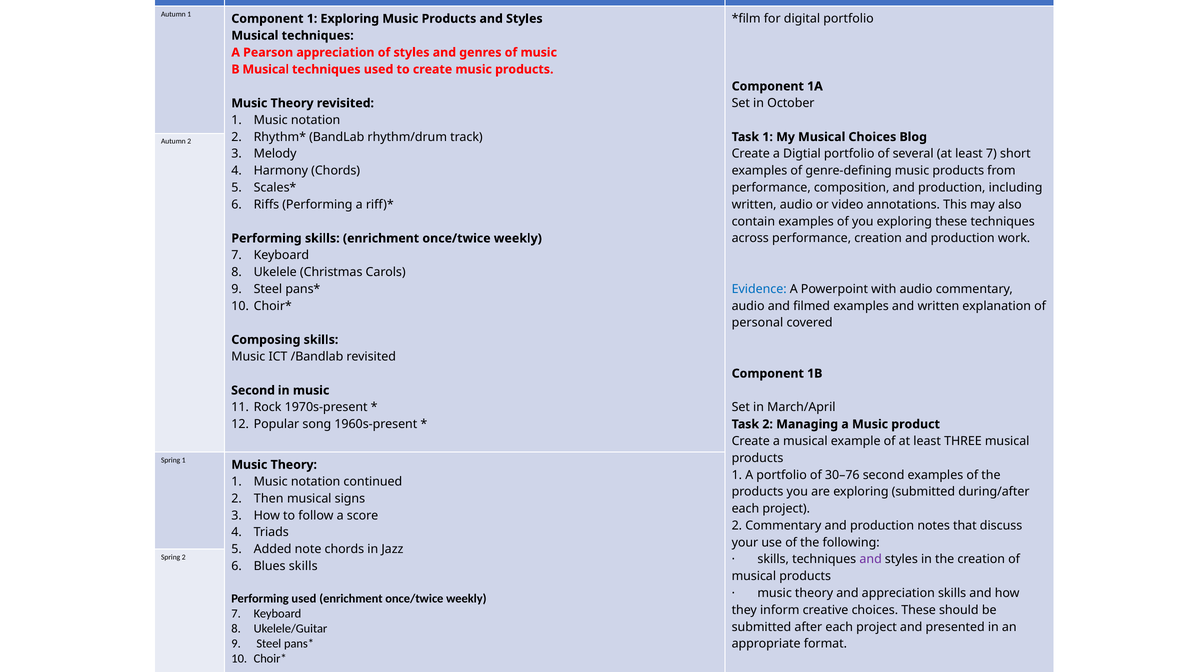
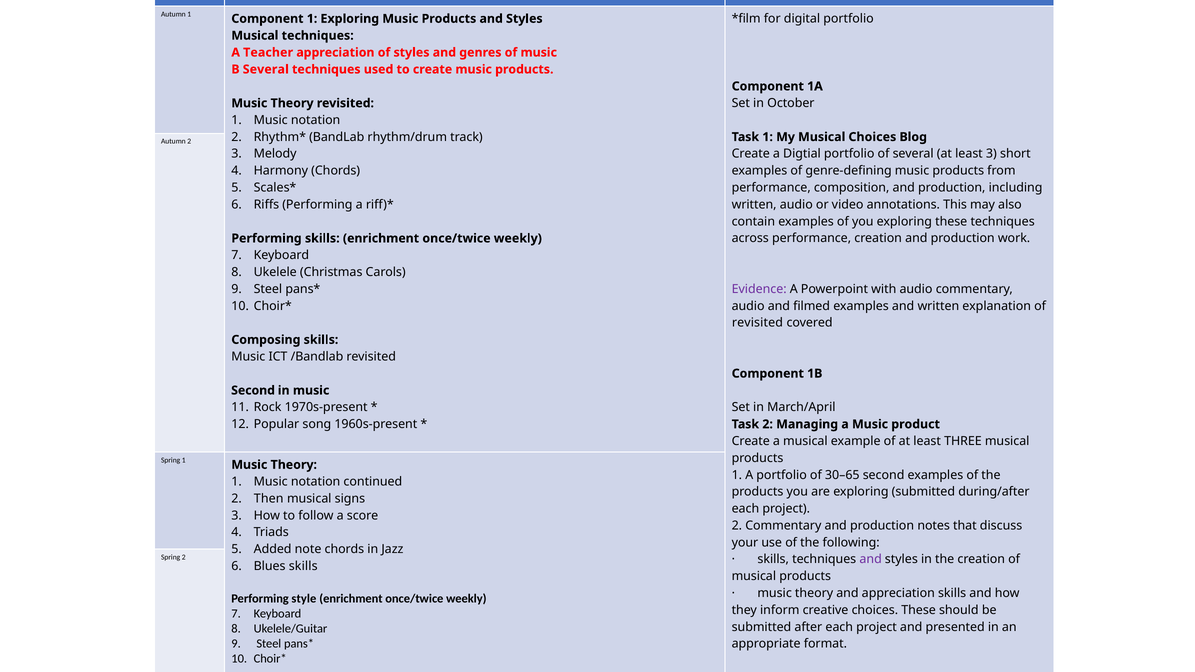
A Pearson: Pearson -> Teacher
B Musical: Musical -> Several
least 7: 7 -> 3
Evidence at (759, 289) colour: blue -> purple
personal at (757, 323): personal -> revisited
30–76: 30–76 -> 30–65
Performing used: used -> style
